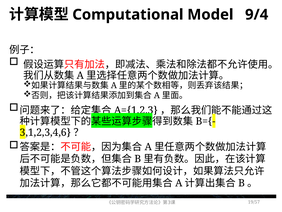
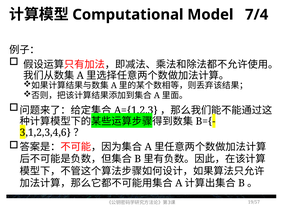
9/4: 9/4 -> 7/4
